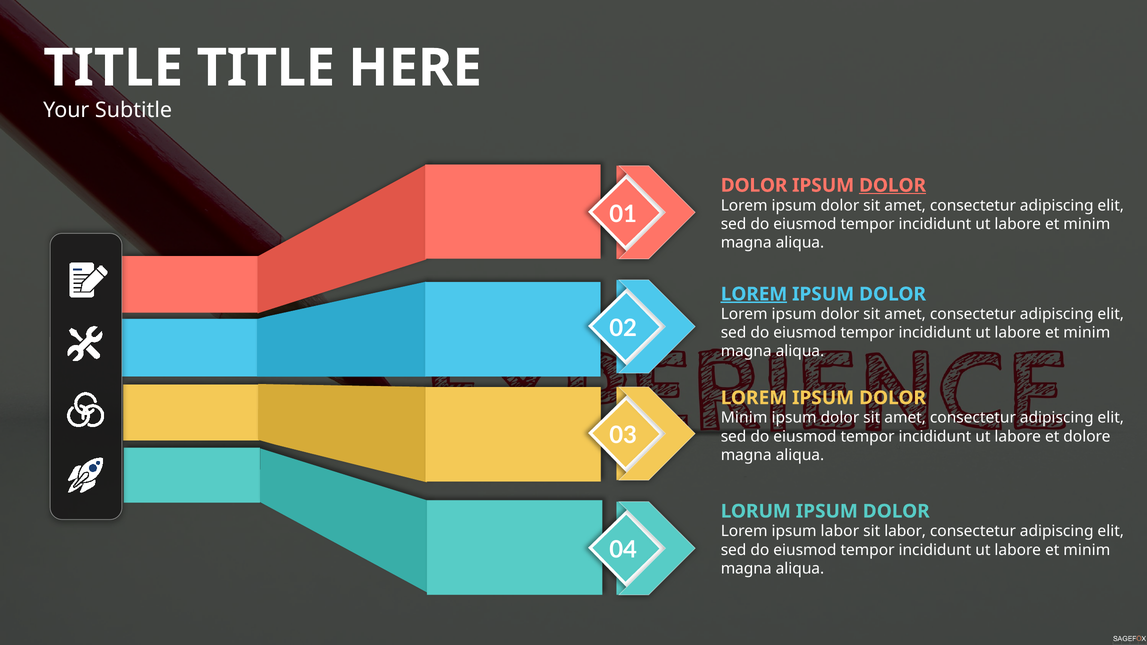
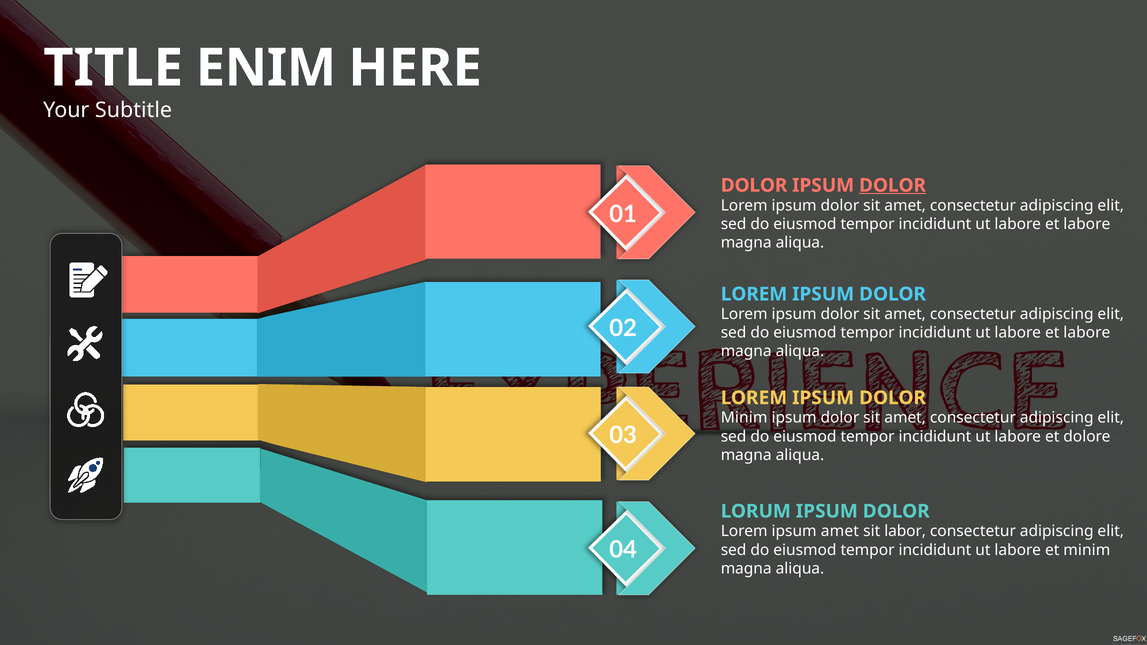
TITLE at (266, 68): TITLE -> ENIM
minim at (1087, 224): minim -> labore
LOREM at (754, 294) underline: present -> none
minim at (1087, 333): minim -> labore
ipsum labor: labor -> amet
